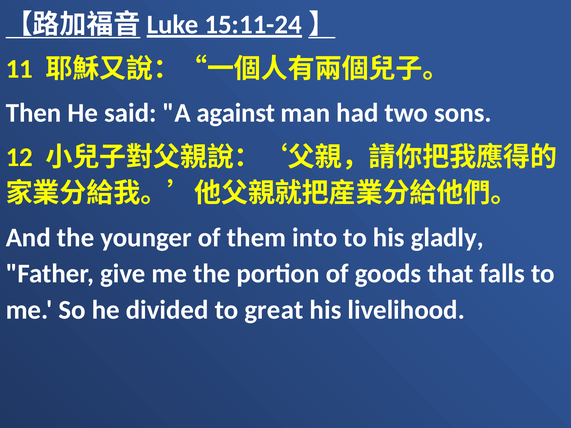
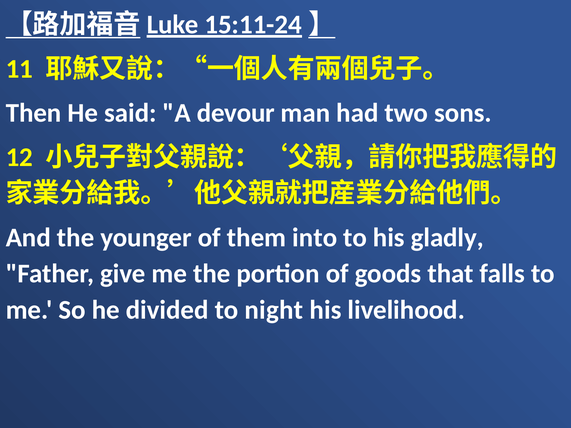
against: against -> devour
great: great -> night
